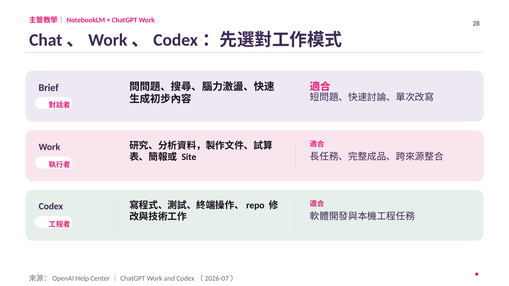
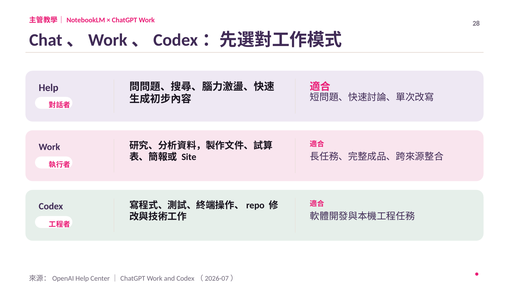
Brief at (49, 88): Brief -> Help
